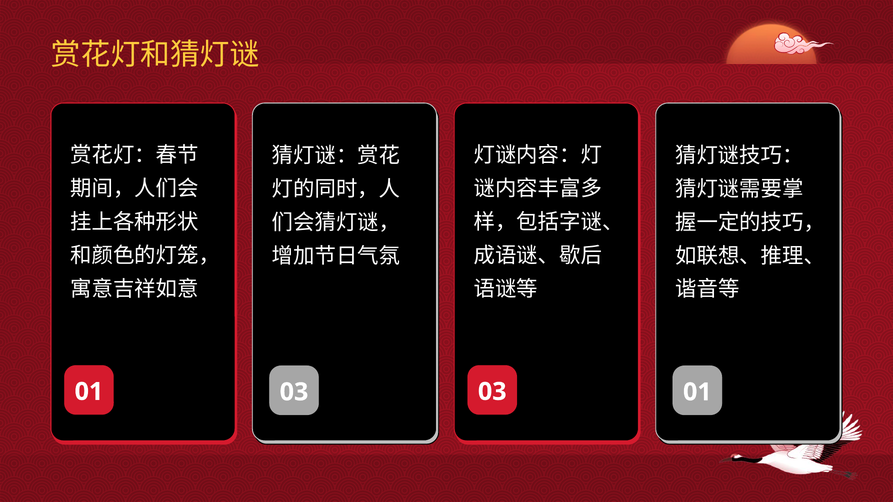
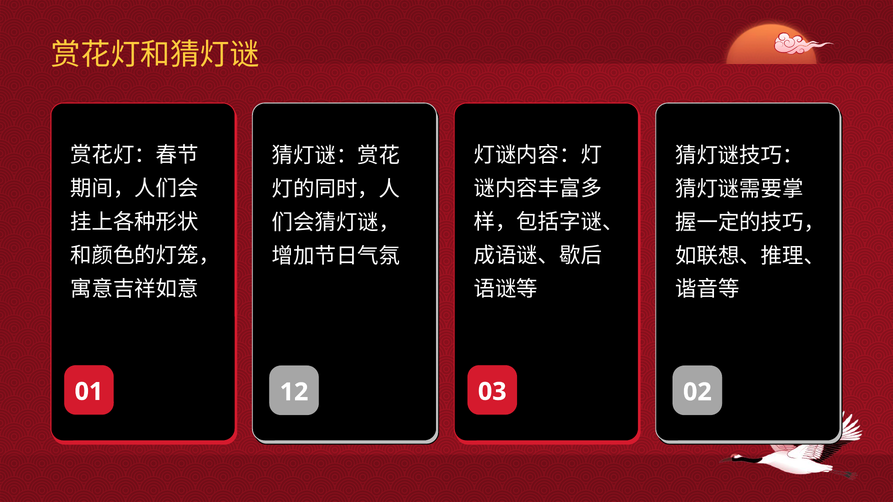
01 03: 03 -> 12
03 01: 01 -> 02
